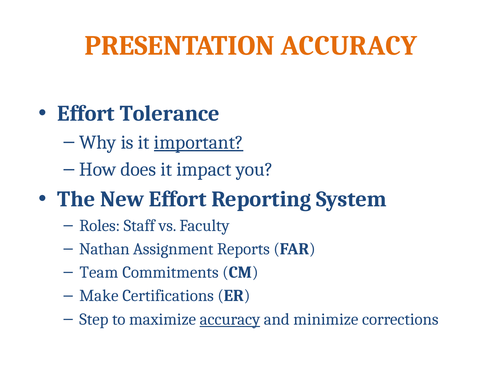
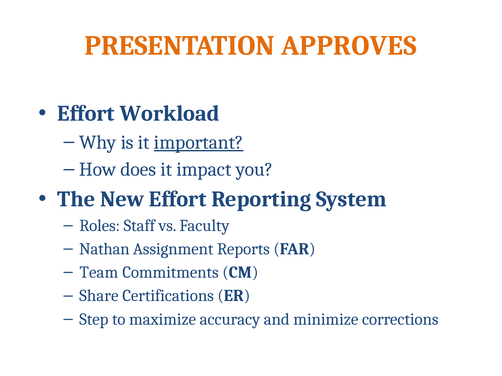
PRESENTATION ACCURACY: ACCURACY -> APPROVES
Tolerance: Tolerance -> Workload
Make: Make -> Share
accuracy at (230, 320) underline: present -> none
